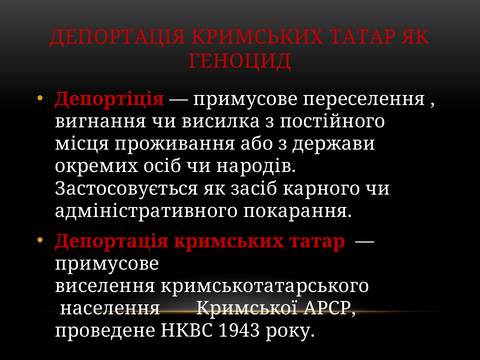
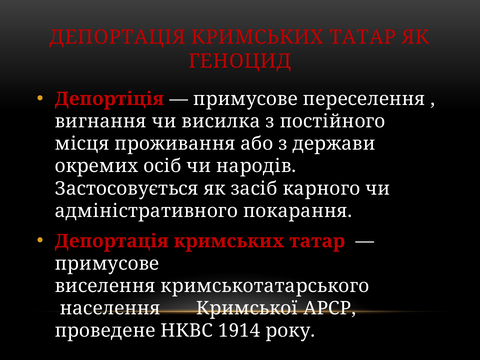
1943: 1943 -> 1914
